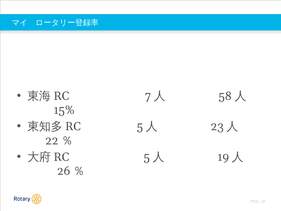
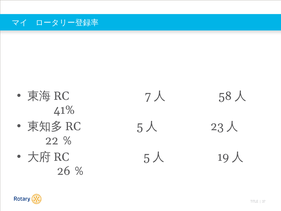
15%: 15% -> 41%
